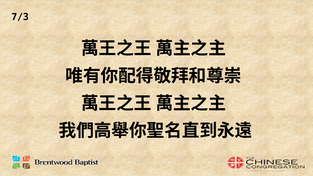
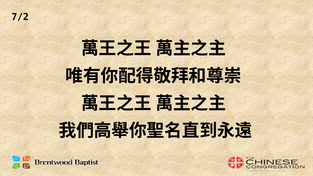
7/3: 7/3 -> 7/2
